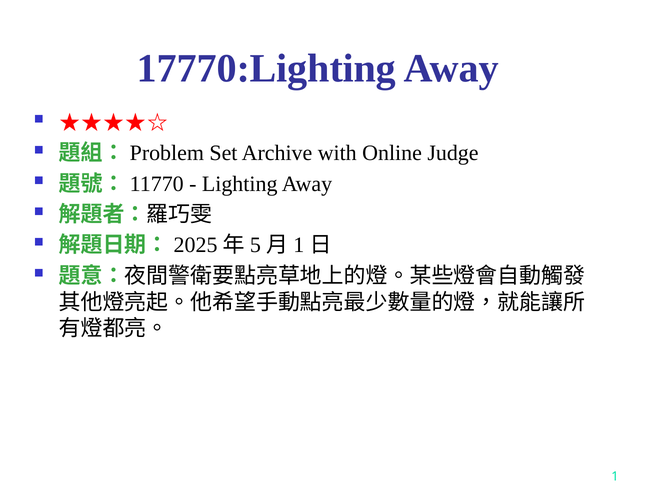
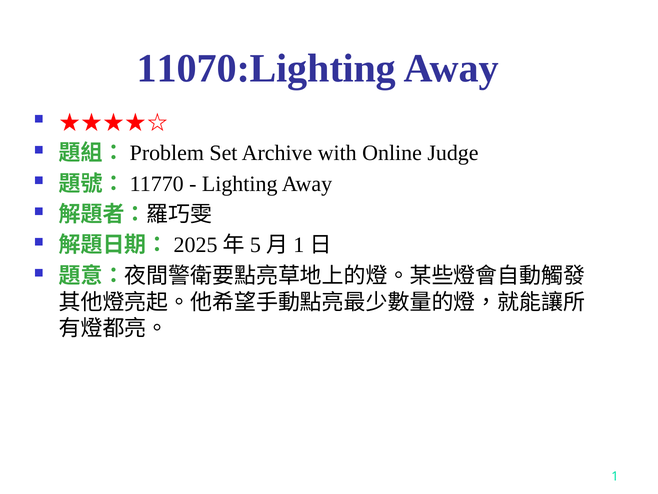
17770:Lighting: 17770:Lighting -> 11070:Lighting
